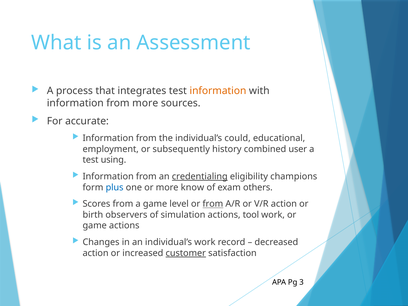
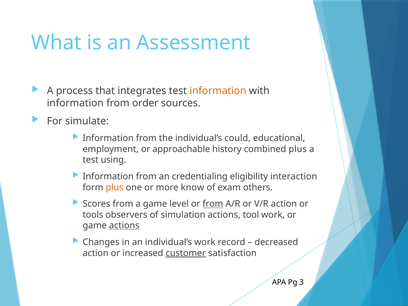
from more: more -> order
accurate: accurate -> simulate
subsequently: subsequently -> approachable
combined user: user -> plus
credentialing underline: present -> none
champions: champions -> interaction
plus at (115, 187) colour: blue -> orange
birth: birth -> tools
actions at (124, 226) underline: none -> present
